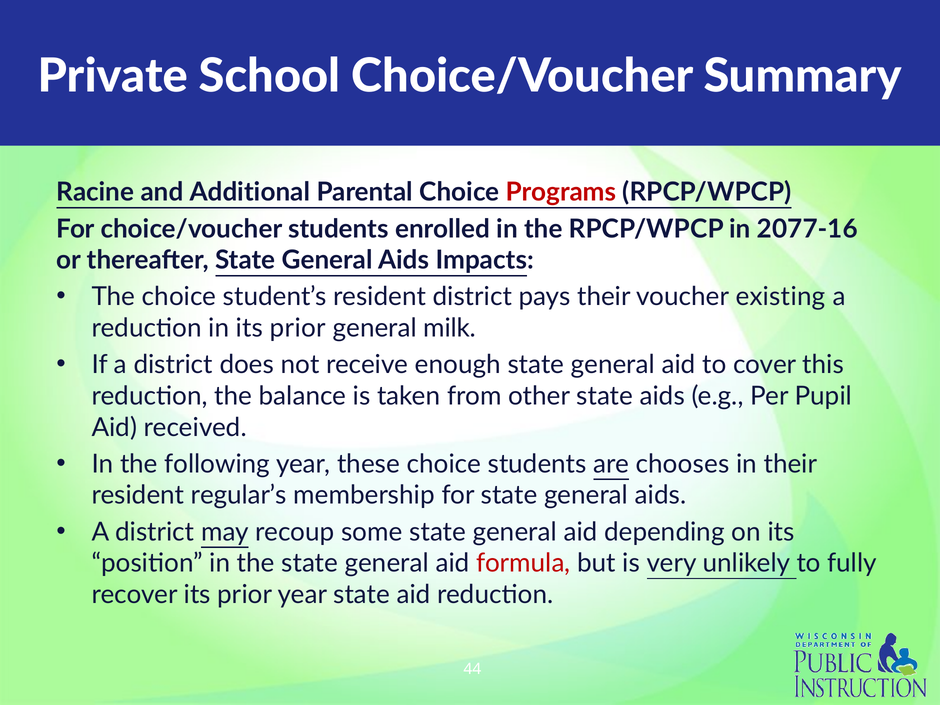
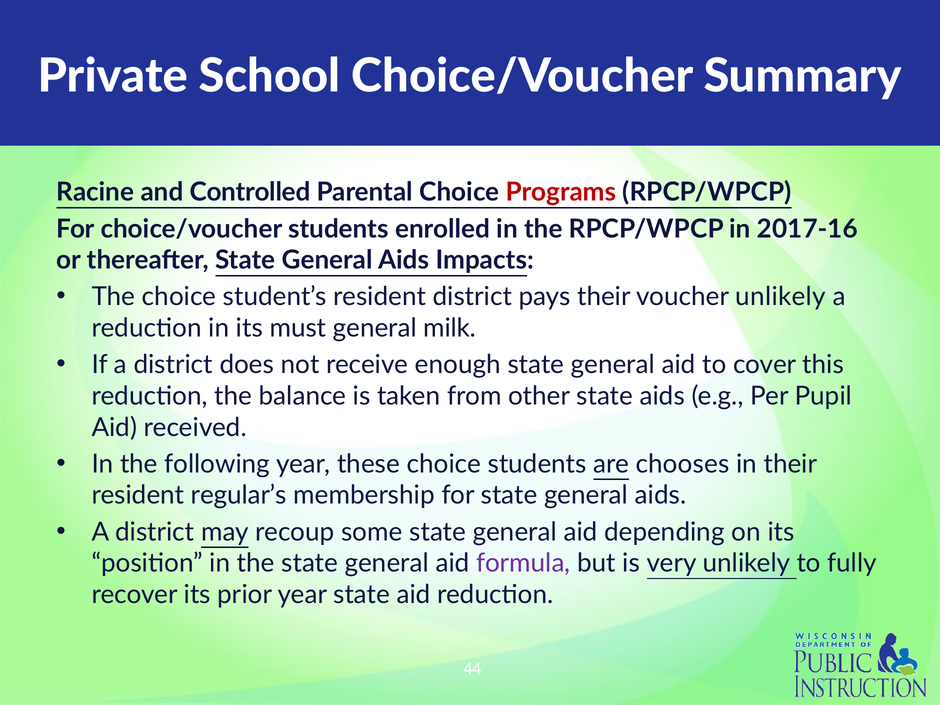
Additional: Additional -> Controlled
2077-16: 2077-16 -> 2017-16
voucher existing: existing -> unlikely
in its prior: prior -> must
formula colour: red -> purple
